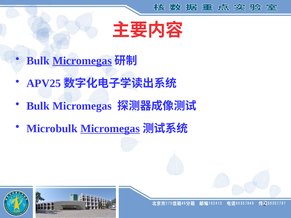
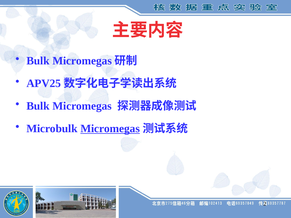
Micromegas at (82, 61) underline: present -> none
